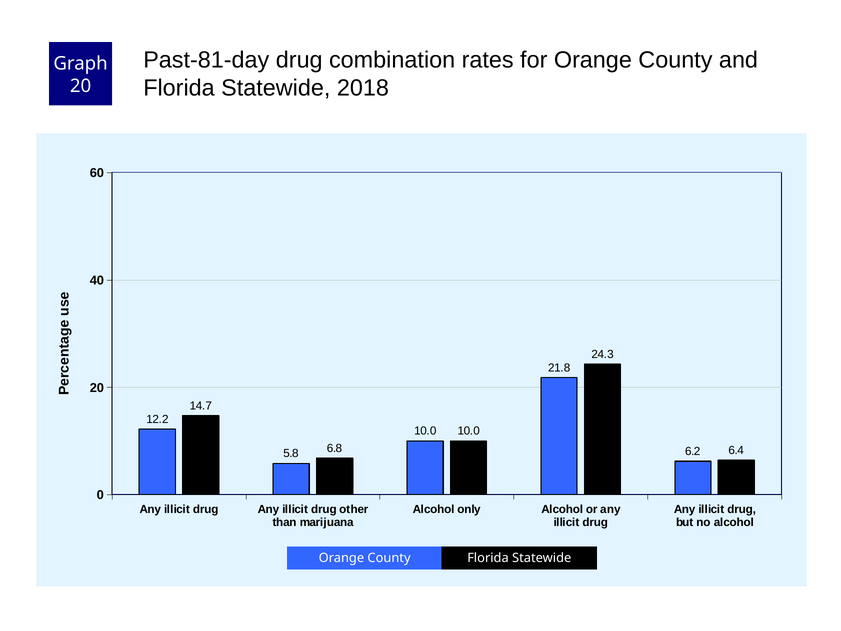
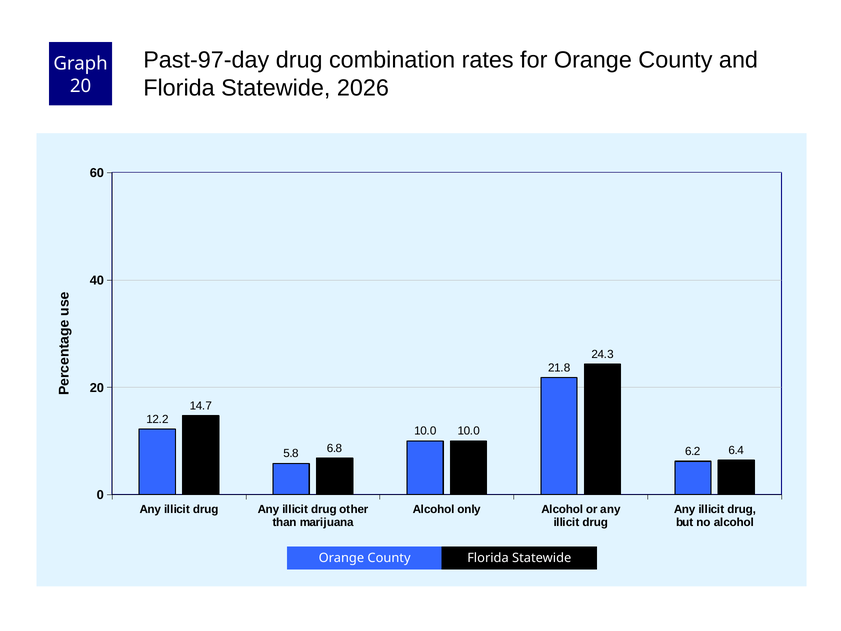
Past-81-day: Past-81-day -> Past-97-day
2018: 2018 -> 2026
